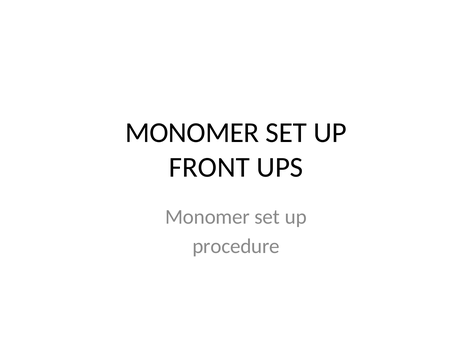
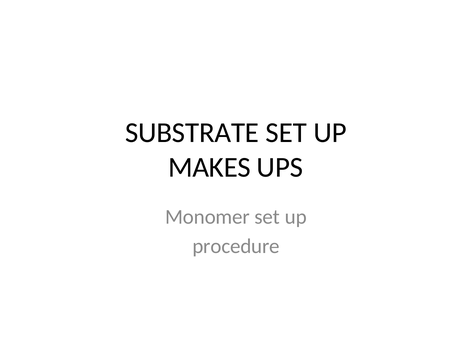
MONOMER at (192, 133): MONOMER -> SUBSTRATE
FRONT: FRONT -> MAKES
